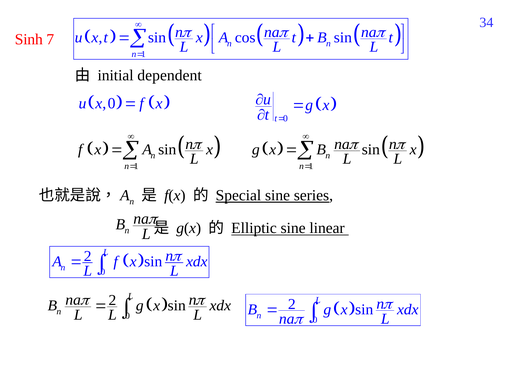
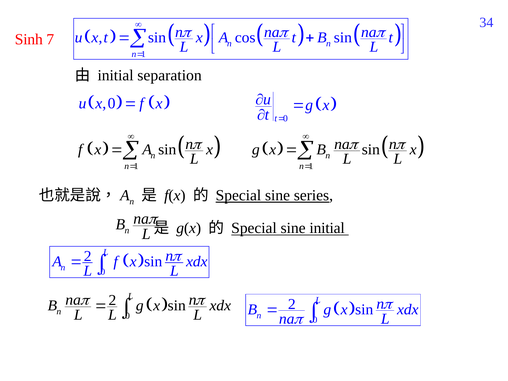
dependent: dependent -> separation
Elliptic at (254, 228): Elliptic -> Special
sine linear: linear -> initial
